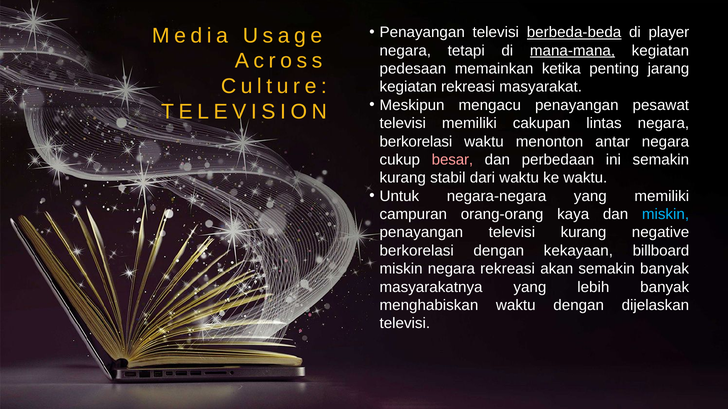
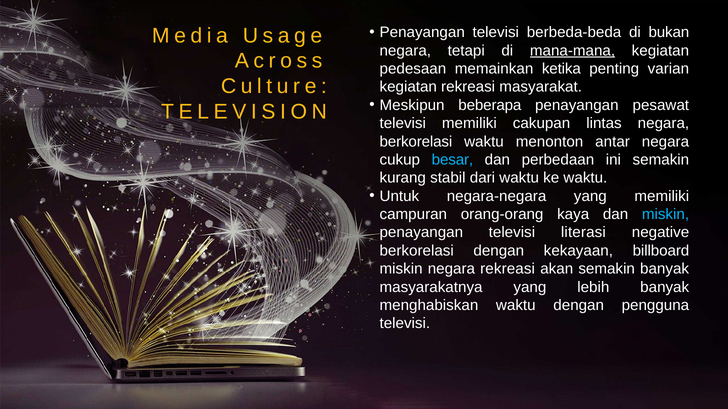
berbeda-beda underline: present -> none
player: player -> bukan
jarang: jarang -> varian
mengacu: mengacu -> beberapa
besar colour: pink -> light blue
televisi kurang: kurang -> literasi
dijelaskan: dijelaskan -> pengguna
